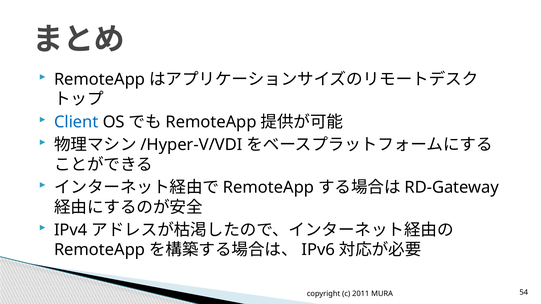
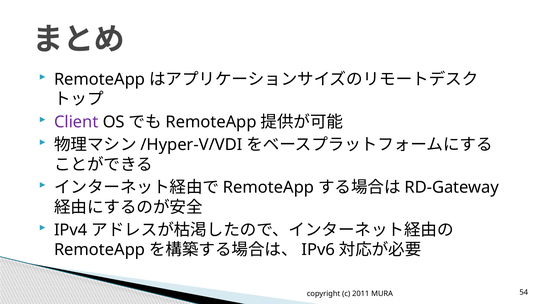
Client colour: blue -> purple
